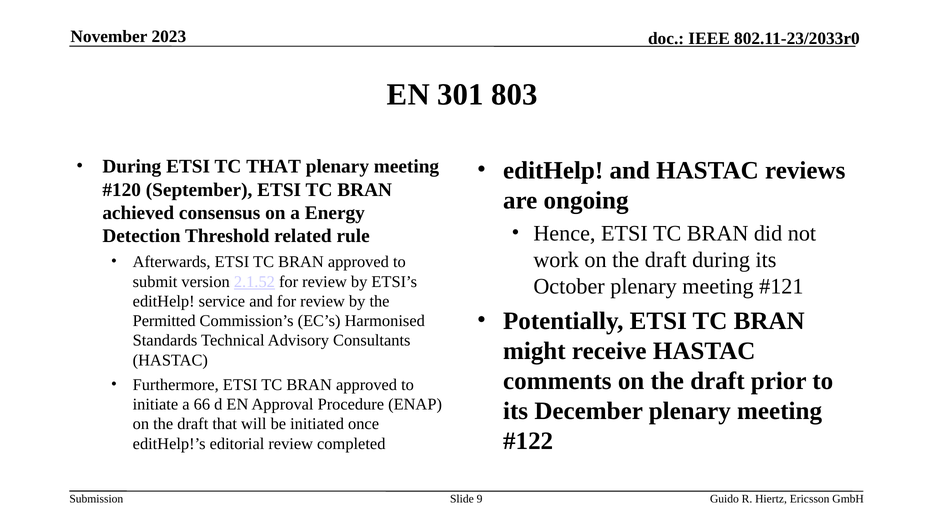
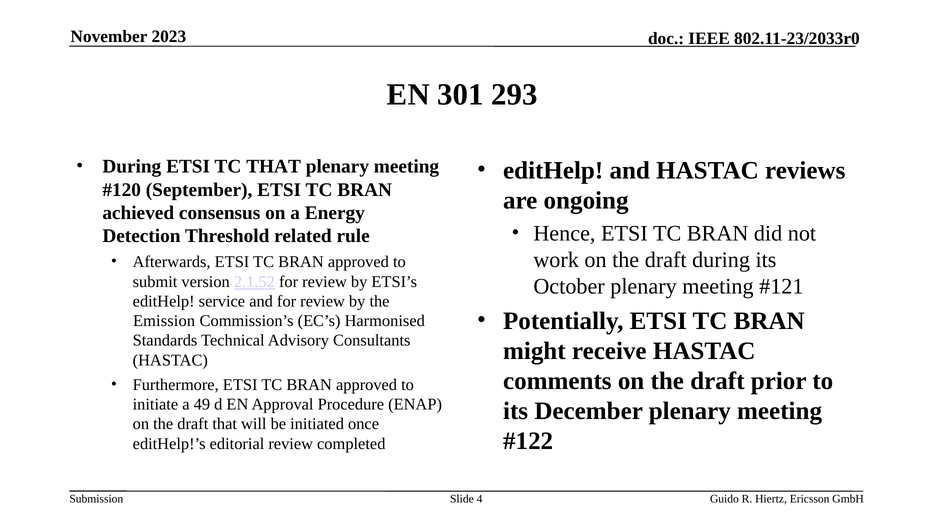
803: 803 -> 293
Permitted: Permitted -> Emission
66: 66 -> 49
9: 9 -> 4
